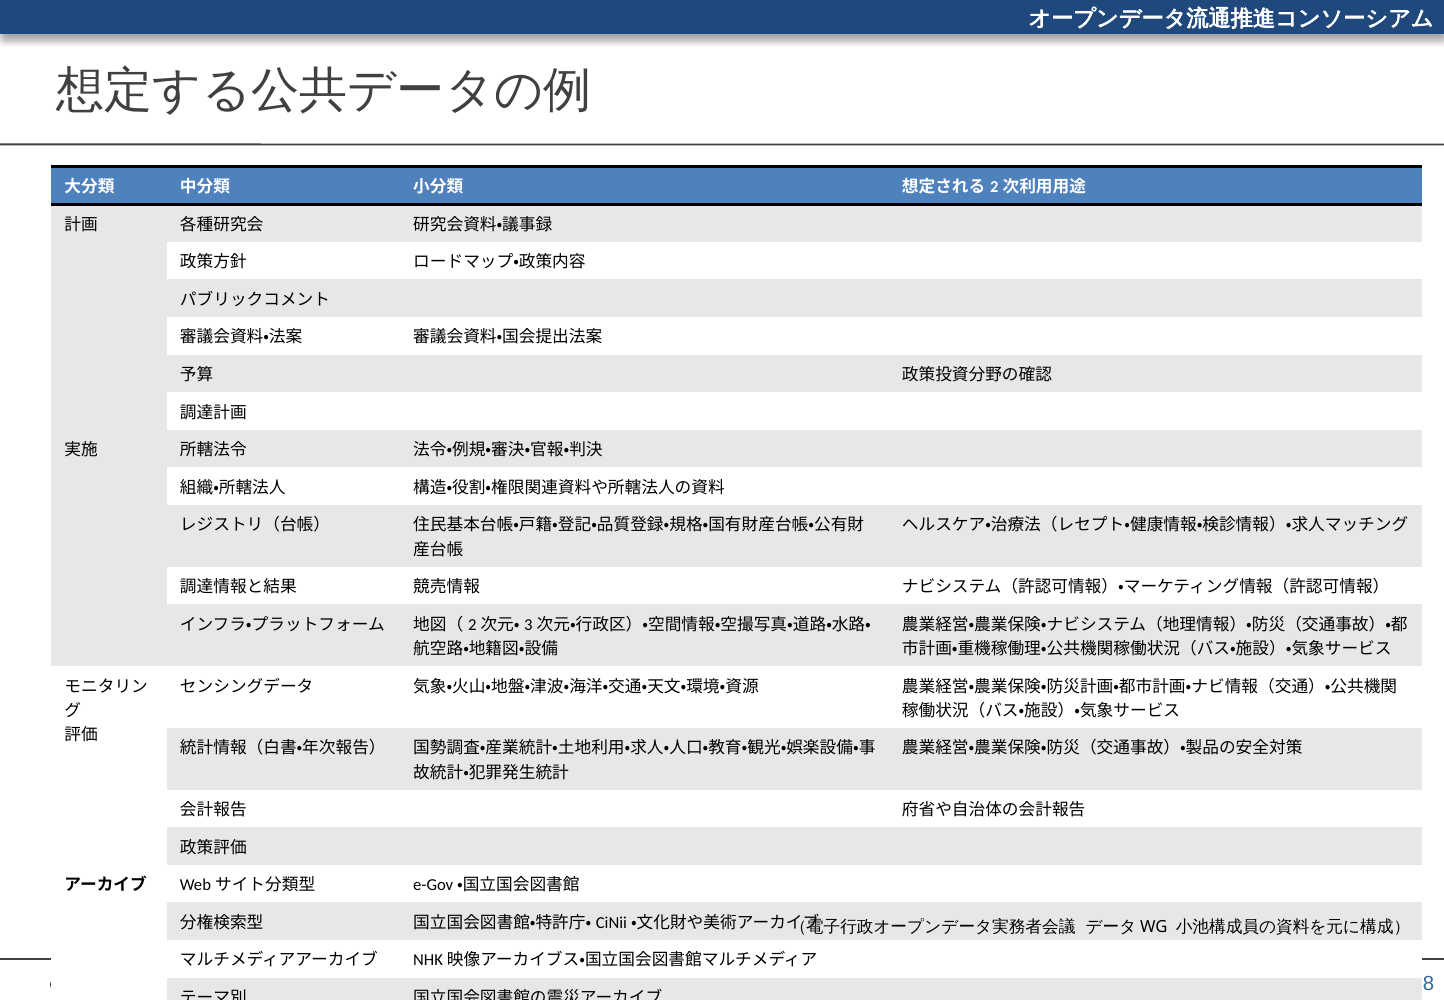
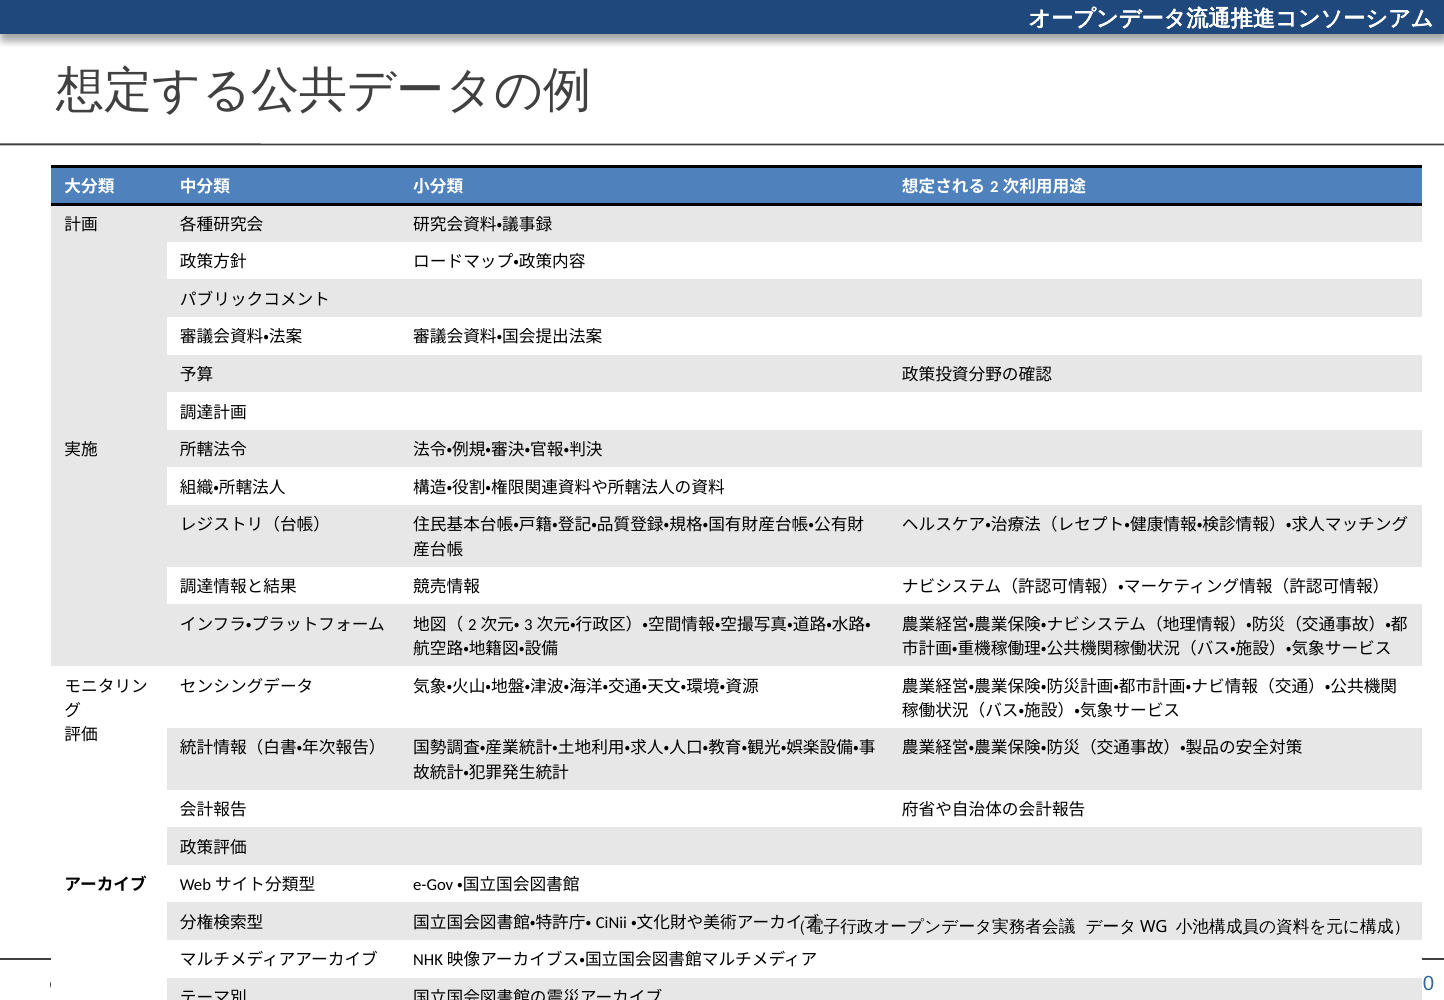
8: 8 -> 0
